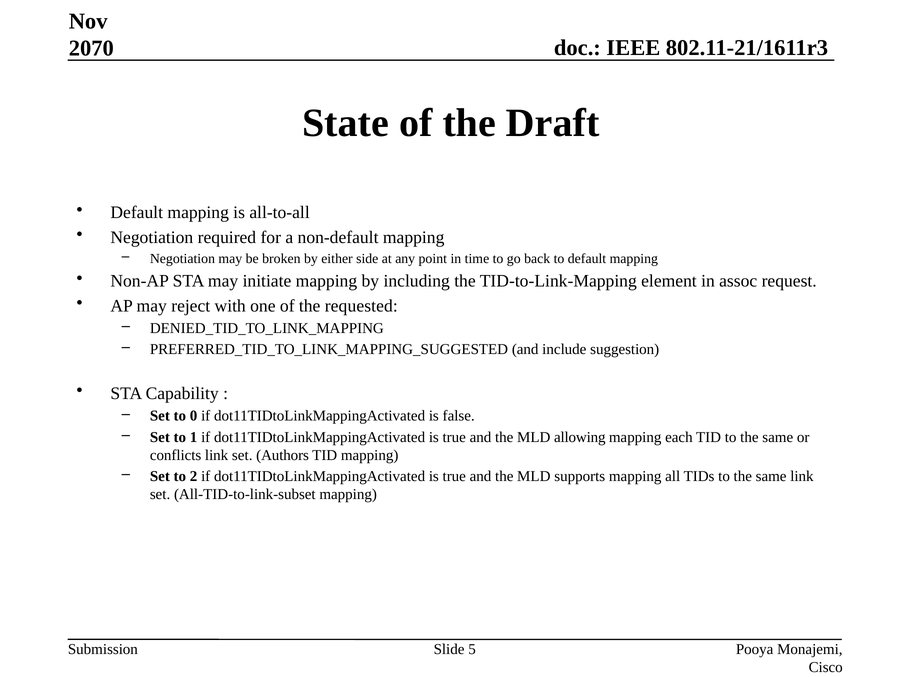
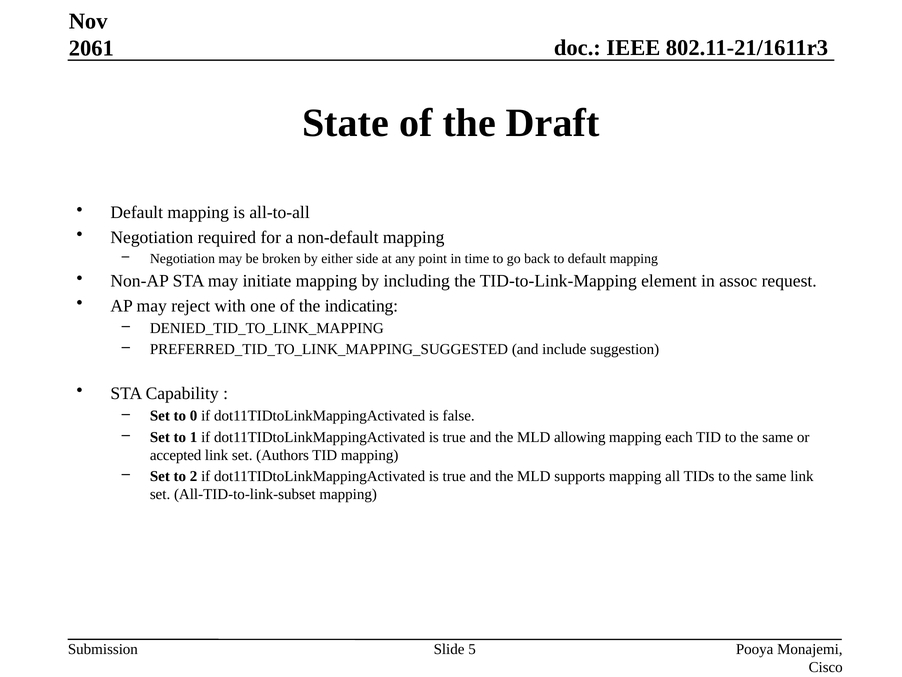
2070: 2070 -> 2061
requested: requested -> indicating
conflicts: conflicts -> accepted
